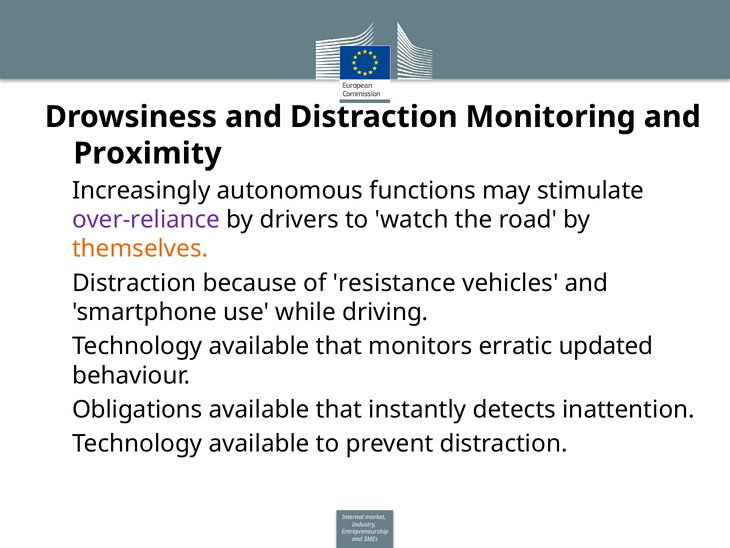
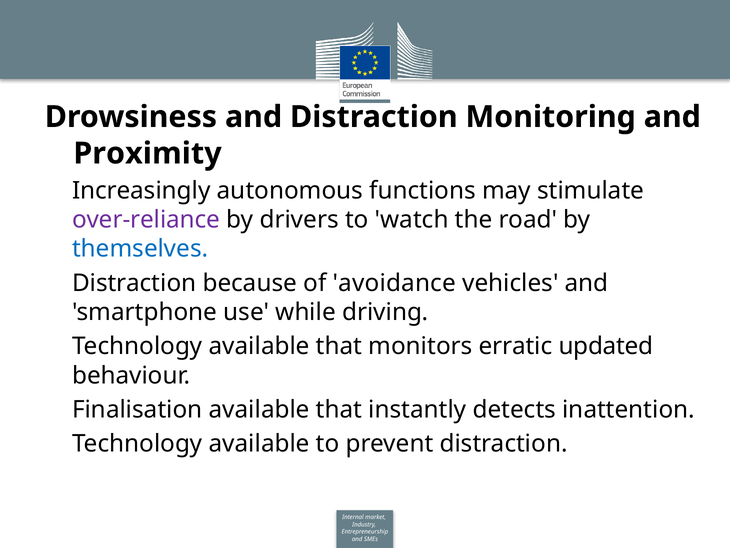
themselves colour: orange -> blue
resistance: resistance -> avoidance
Obligations: Obligations -> Finalisation
